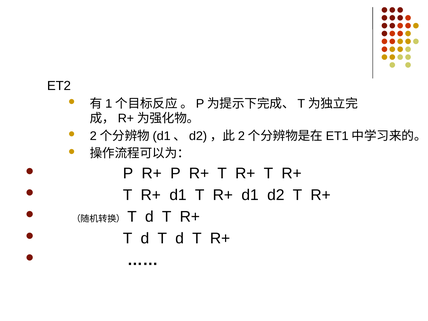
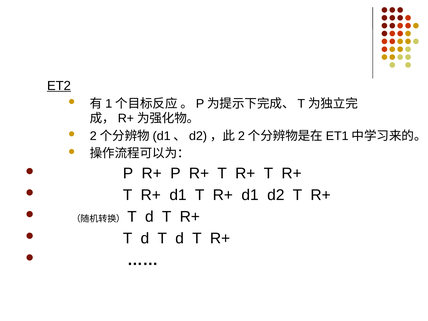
ET2 underline: none -> present
